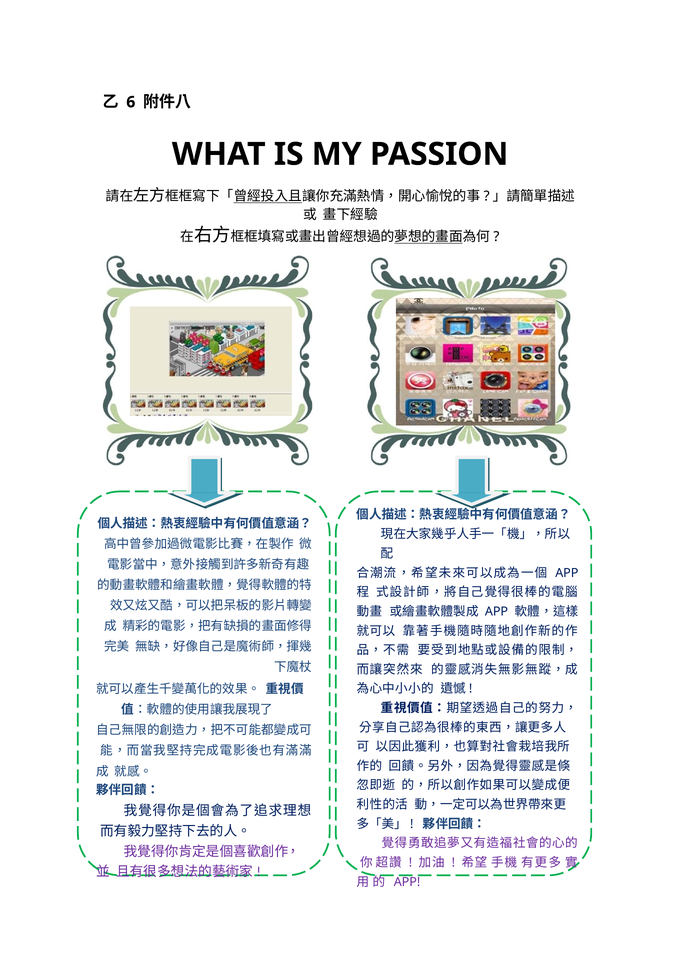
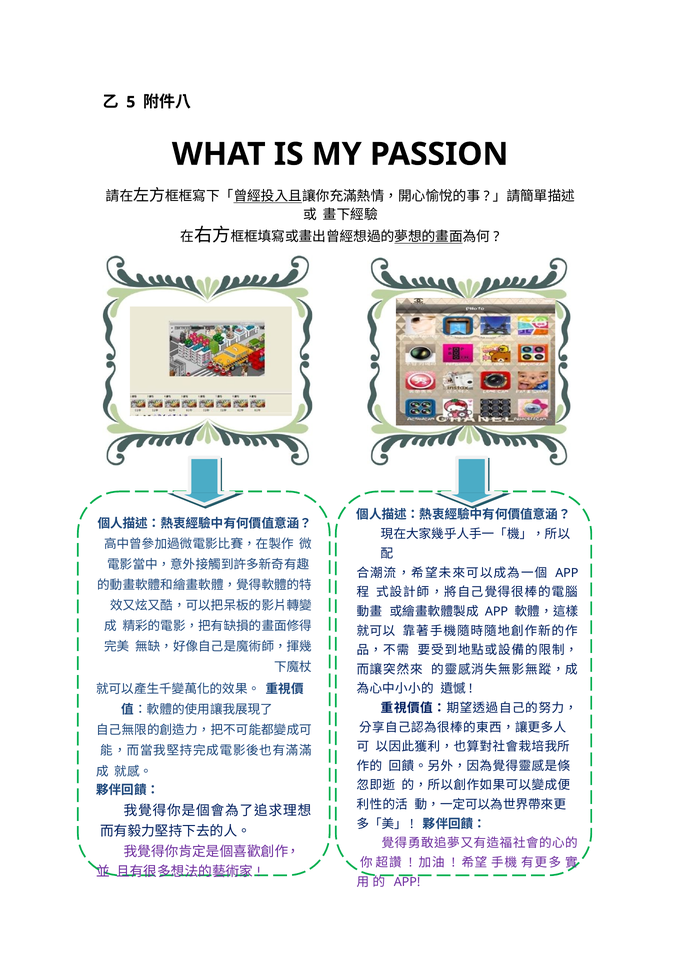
6: 6 -> 5
